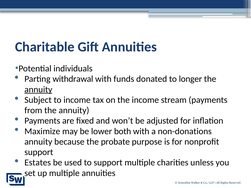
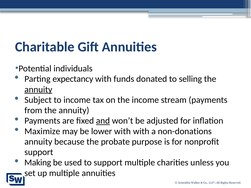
withdrawal: withdrawal -> expectancy
longer: longer -> selling
and underline: none -> present
lower both: both -> with
Estates: Estates -> Making
